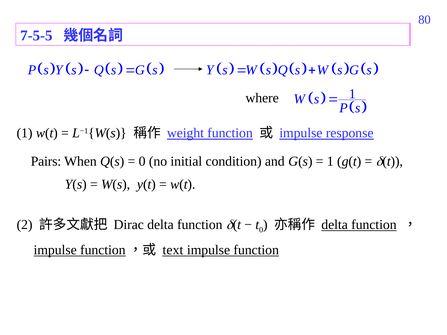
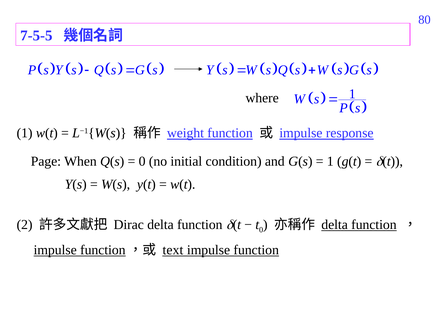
Pairs: Pairs -> Page
